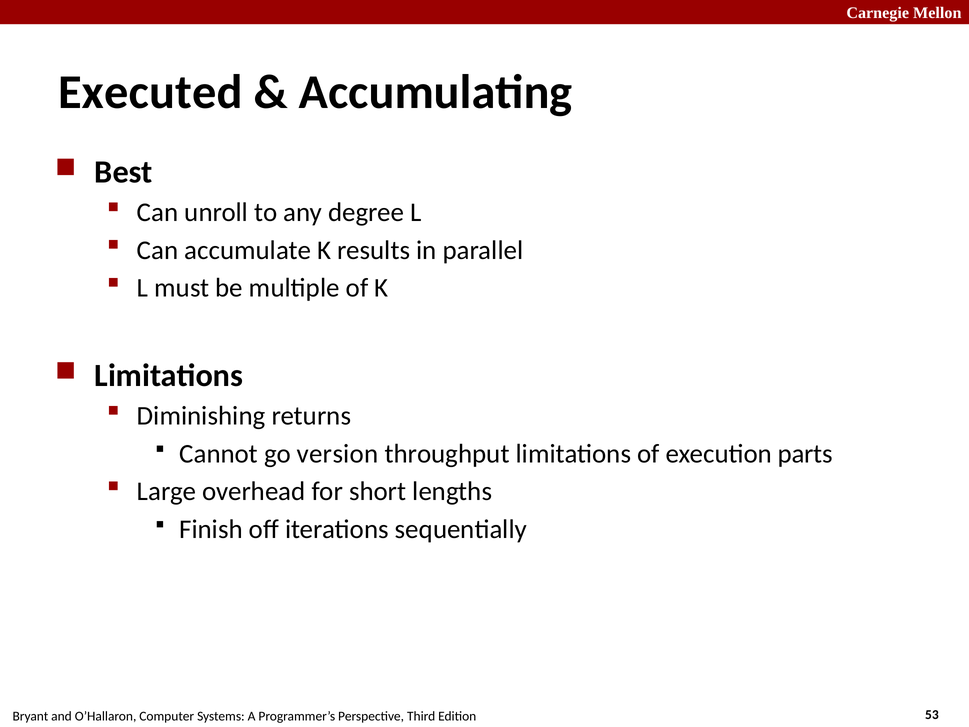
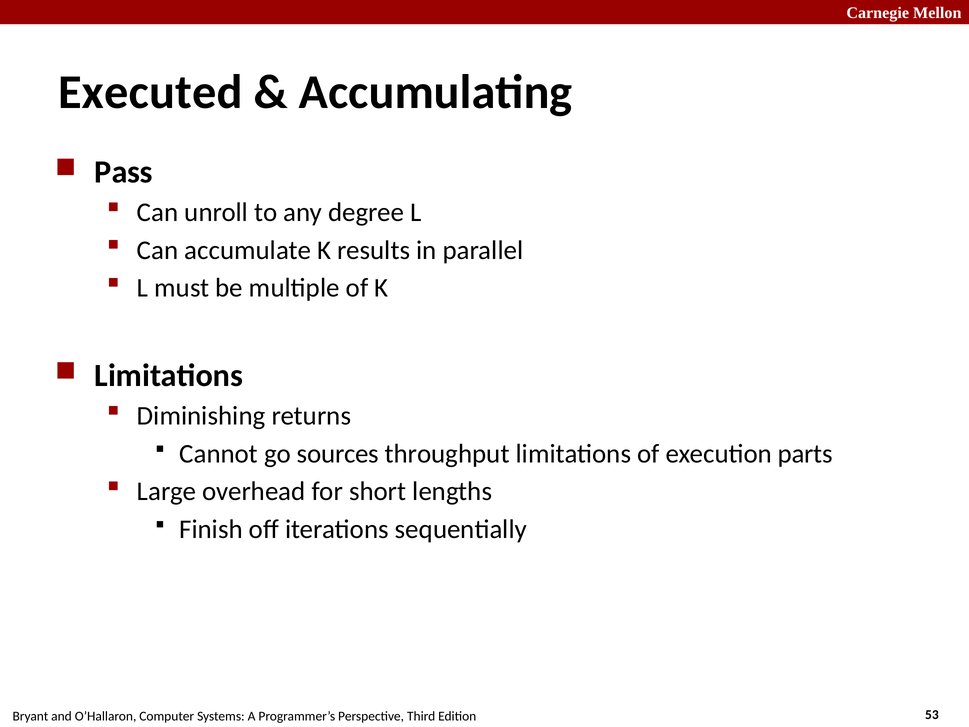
Best: Best -> Pass
version: version -> sources
